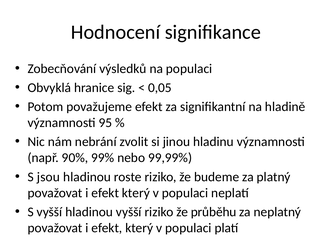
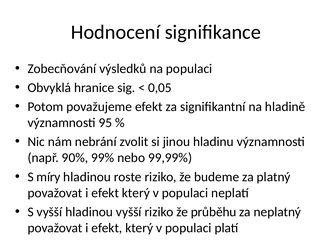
jsou: jsou -> míry
